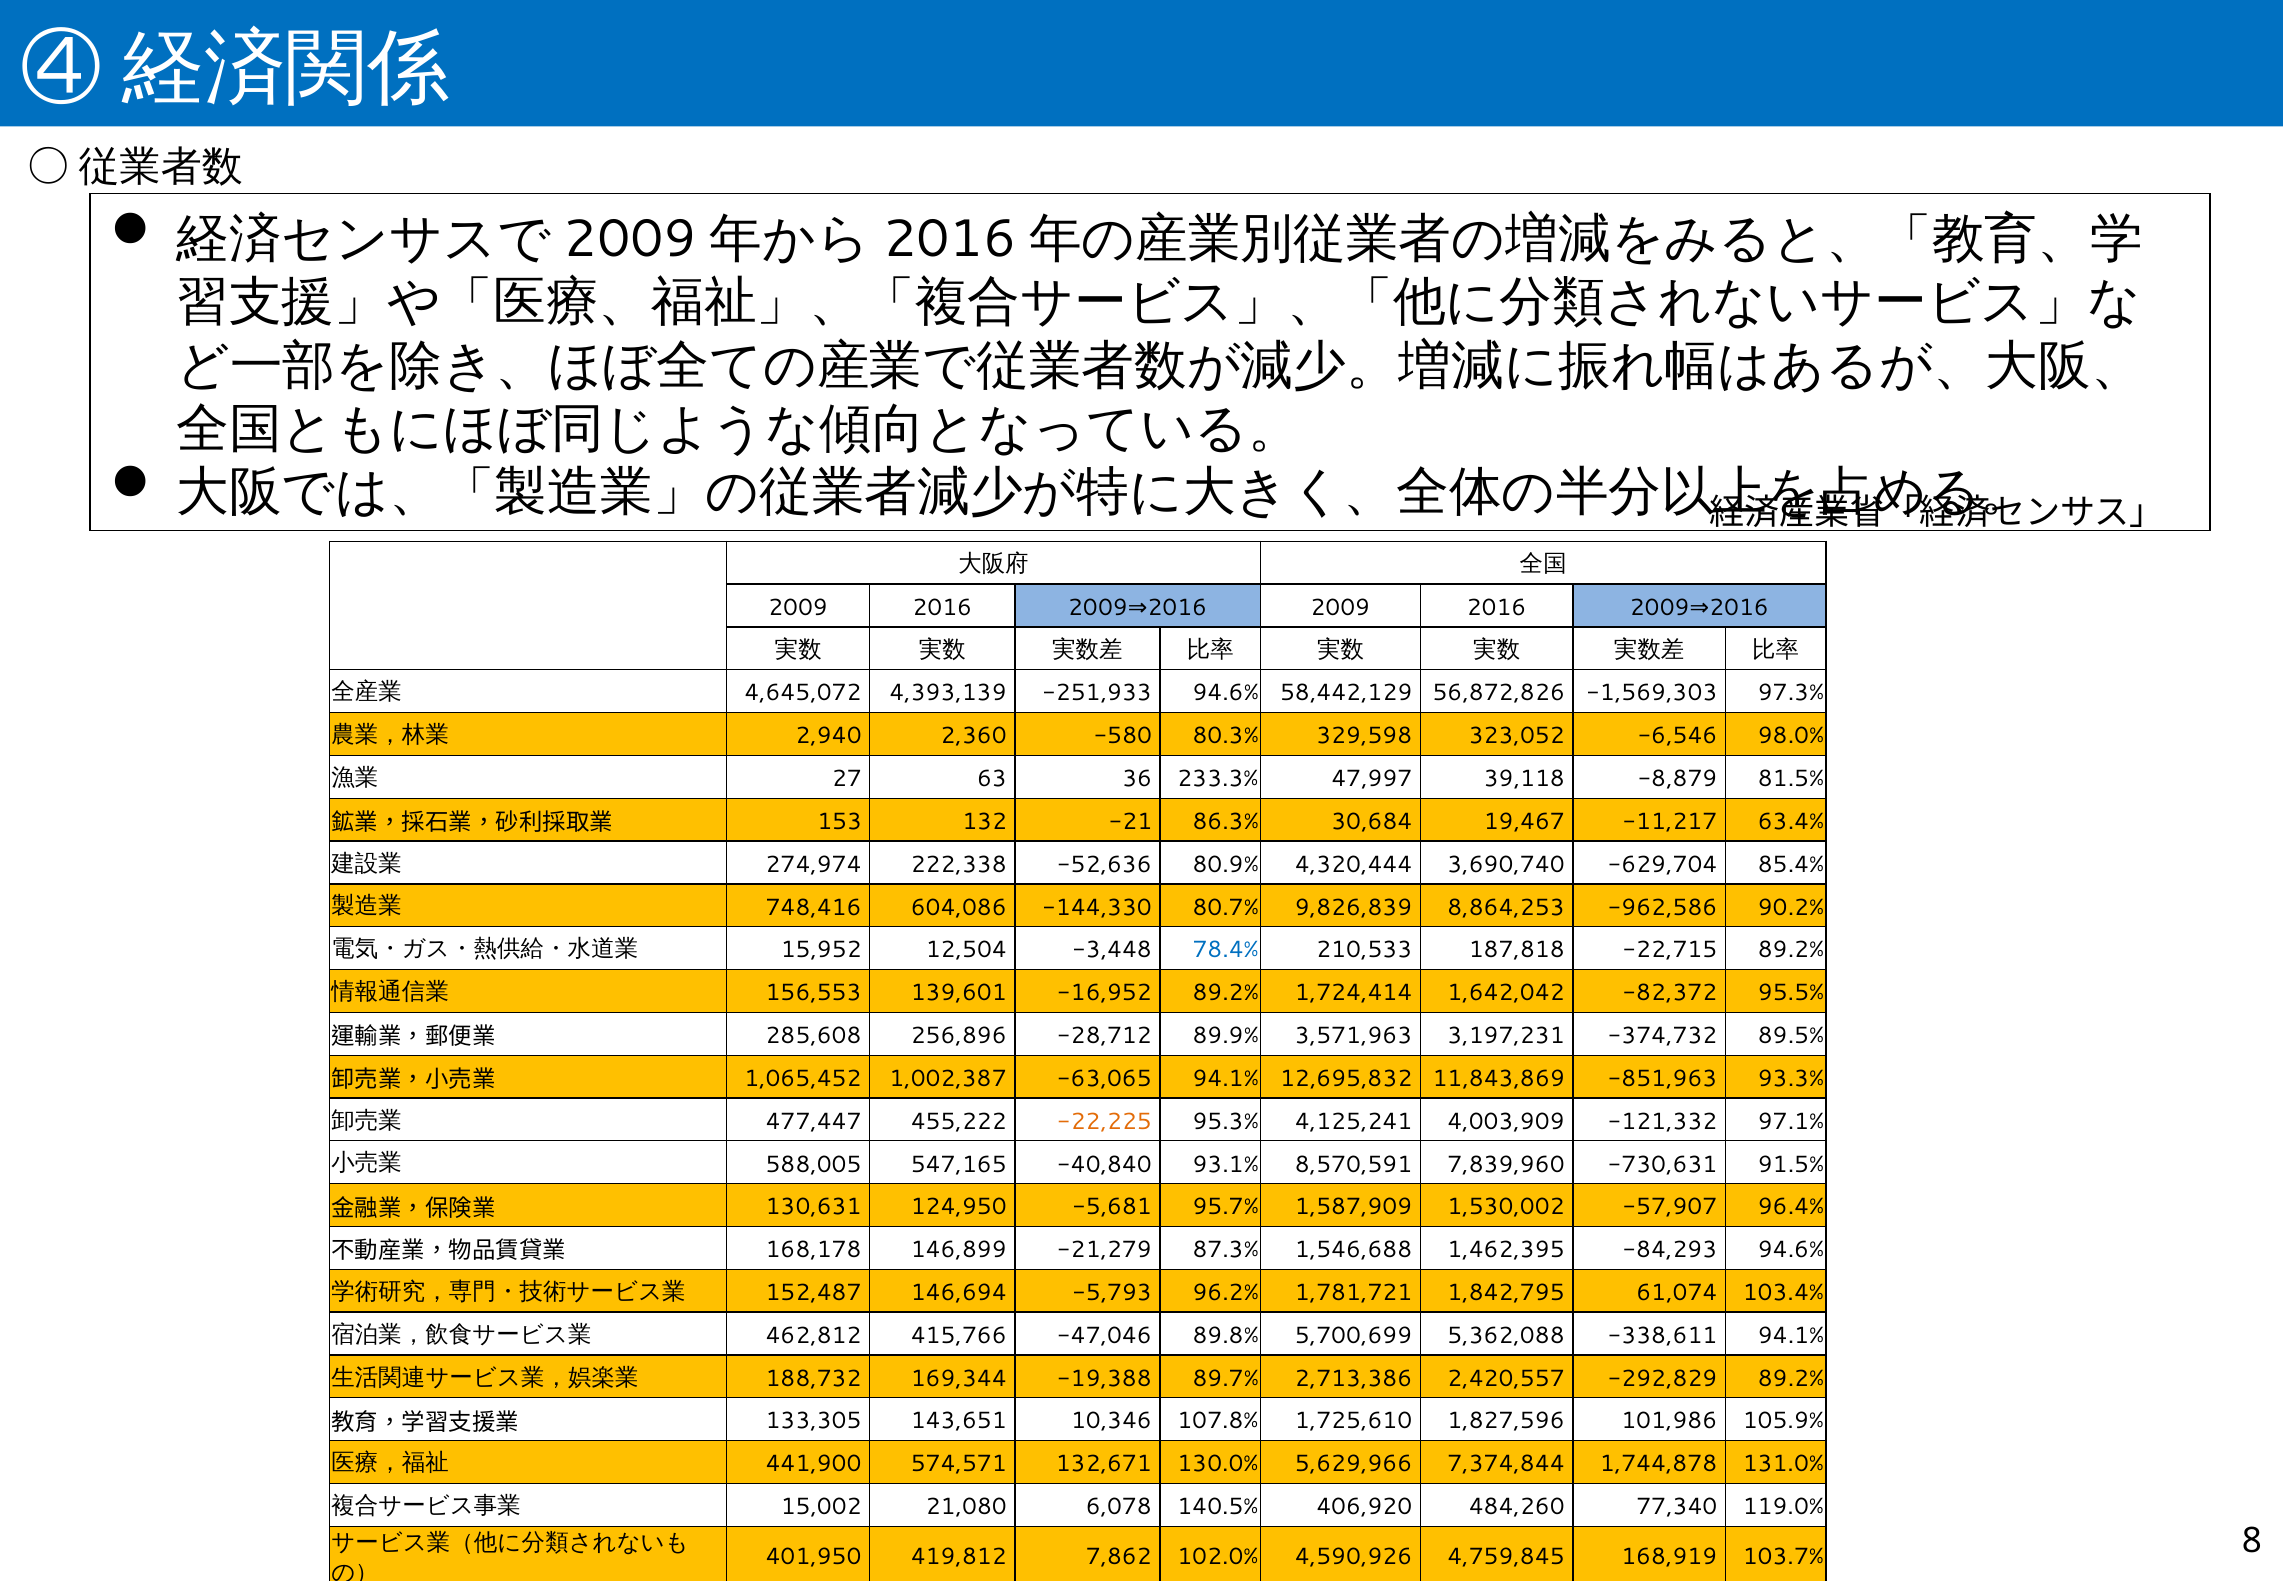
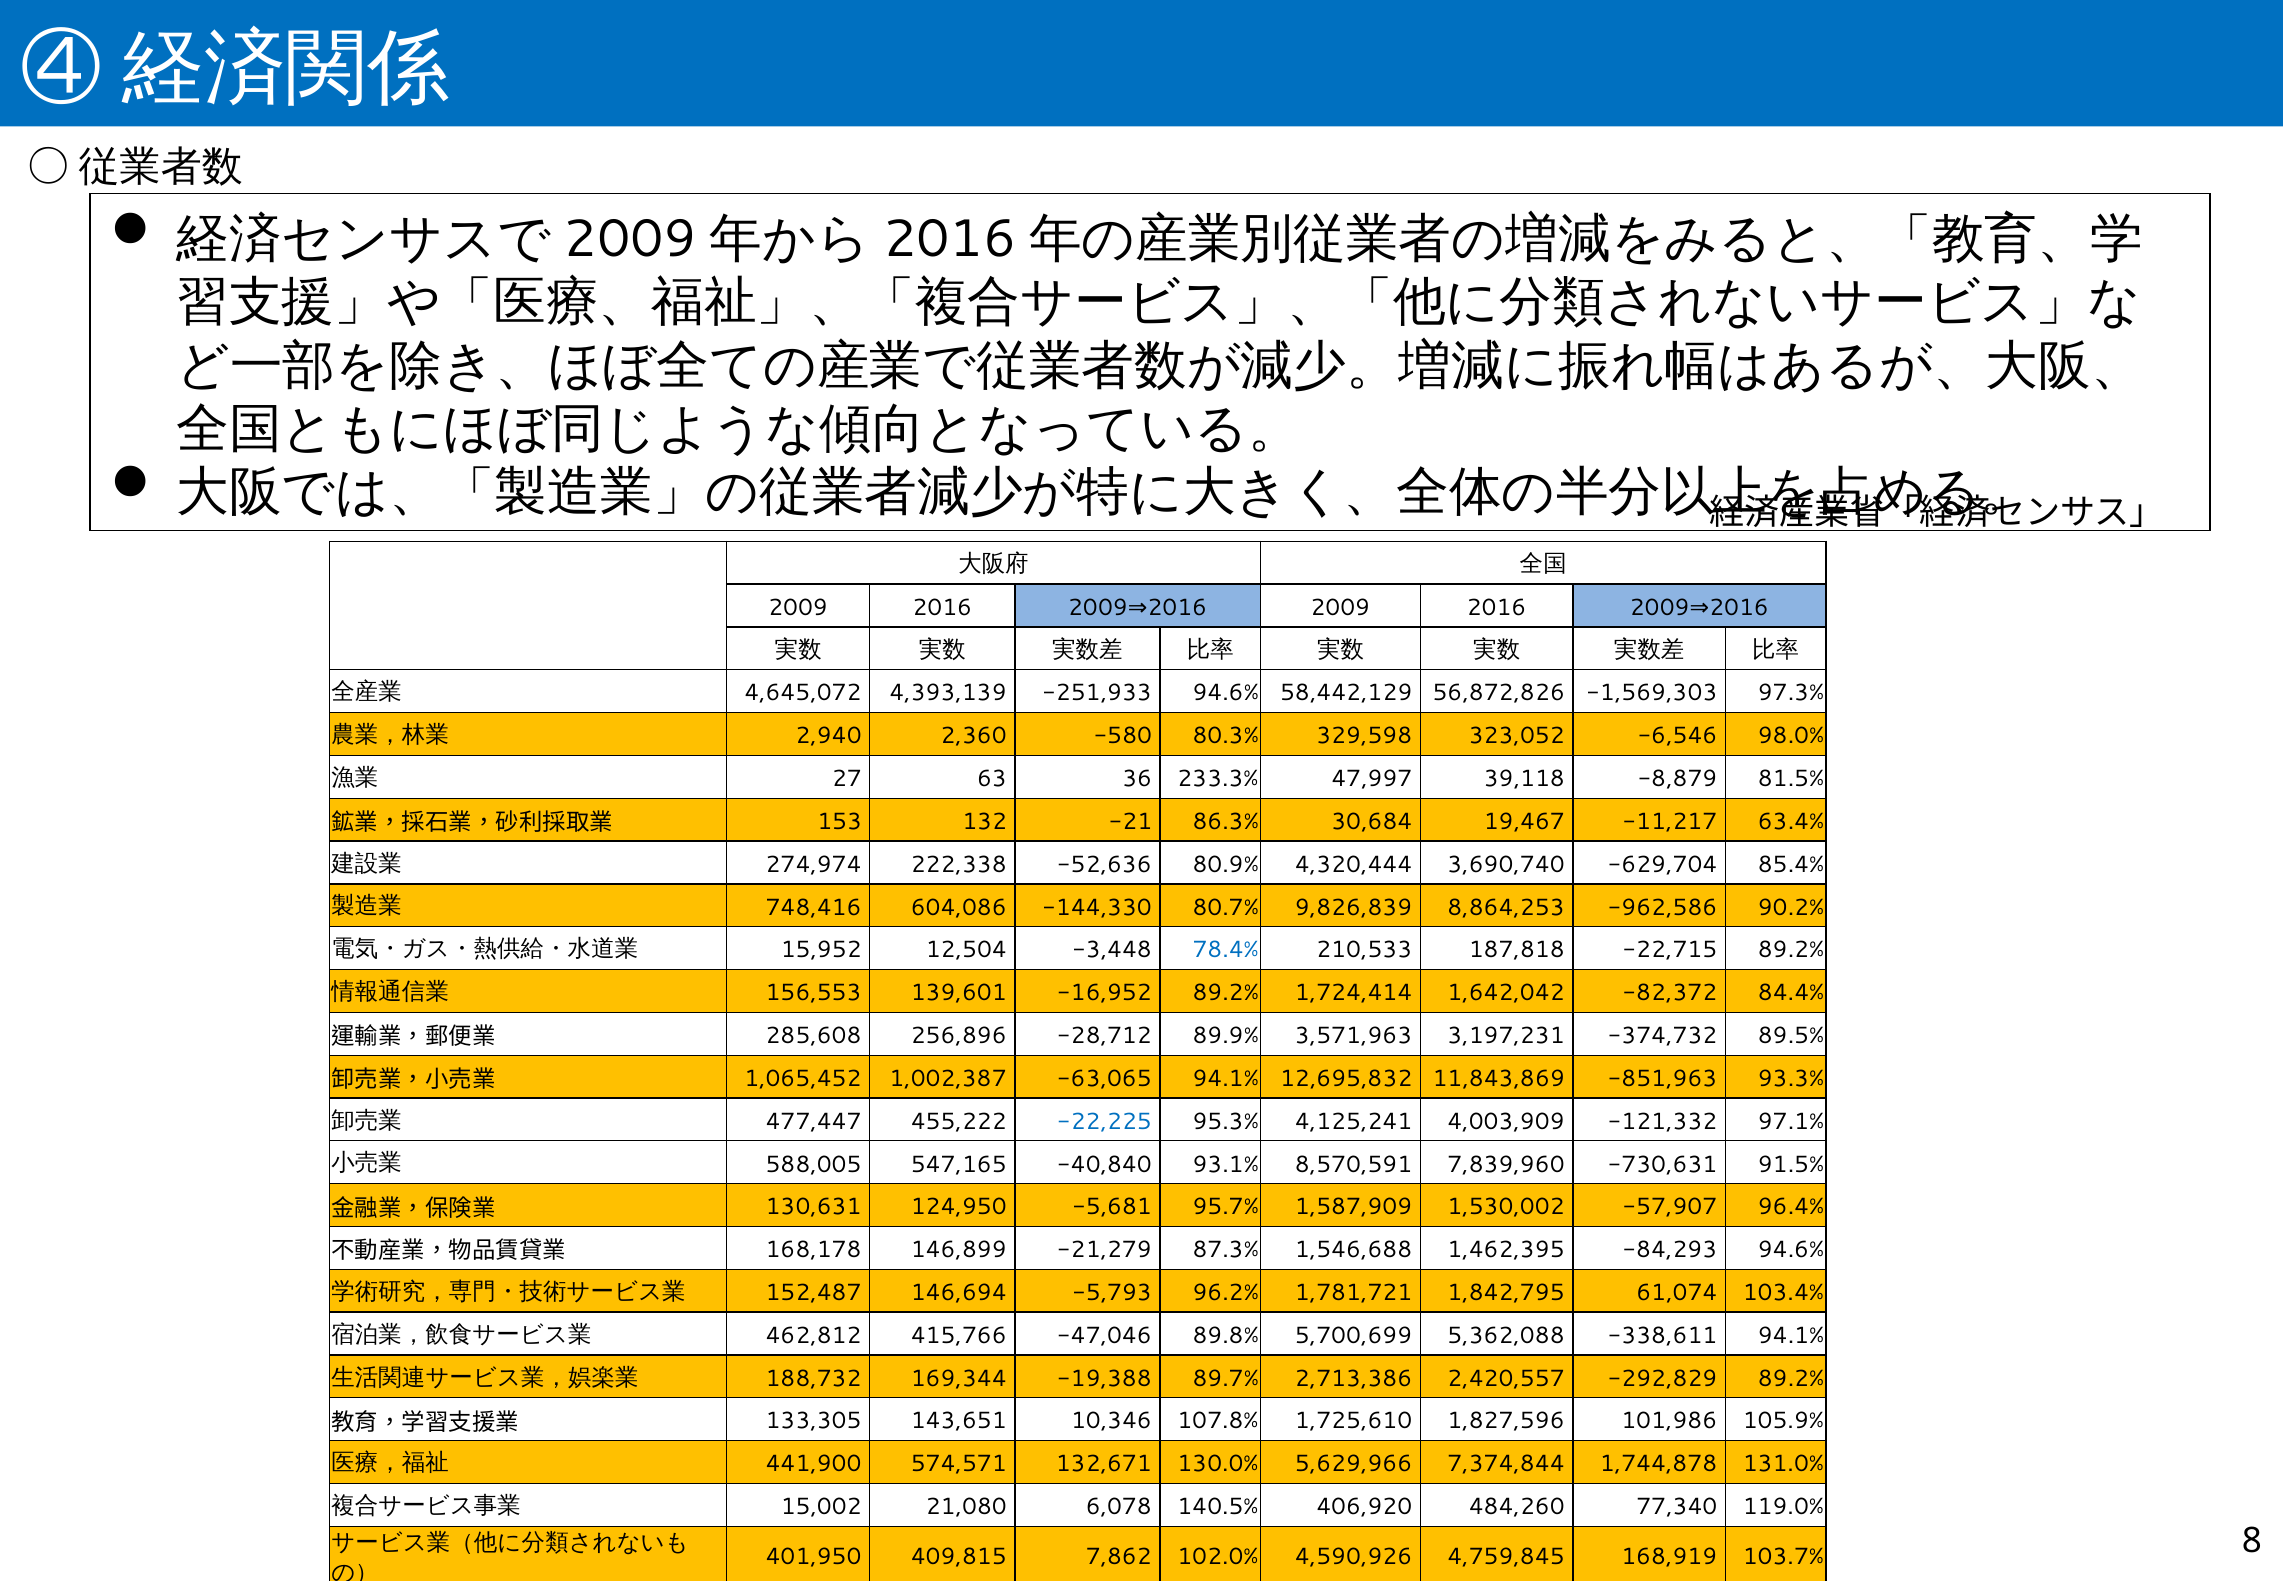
95.5%: 95.5% -> 84.4%
-22,225 colour: orange -> blue
419,812: 419,812 -> 409,815
